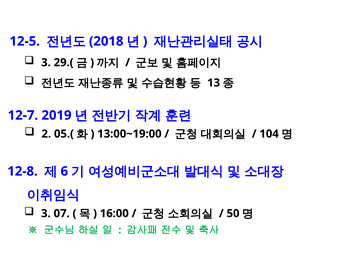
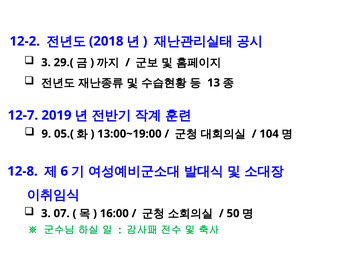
12-5: 12-5 -> 12-2
2: 2 -> 9
